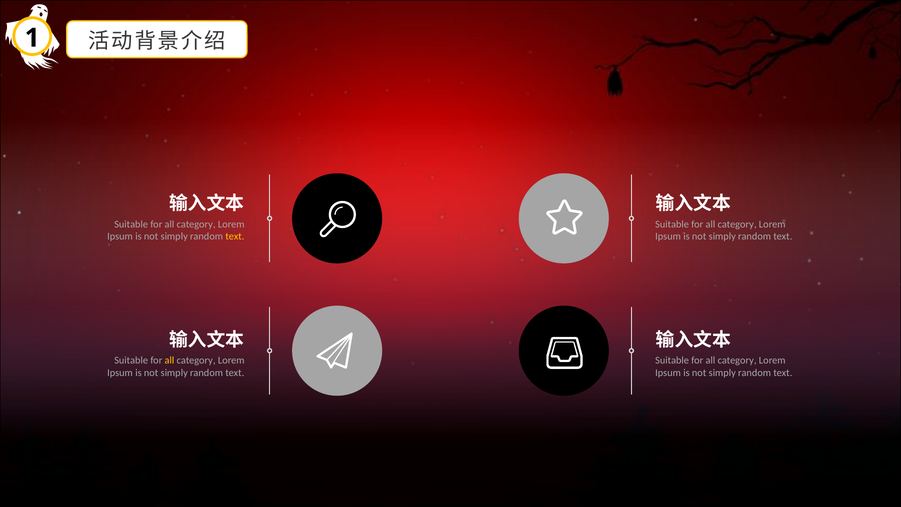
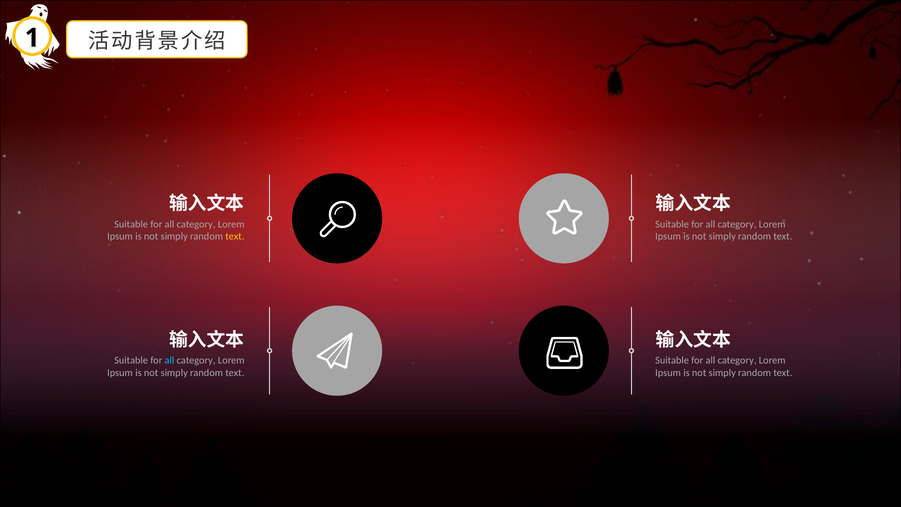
all at (169, 360) colour: yellow -> light blue
